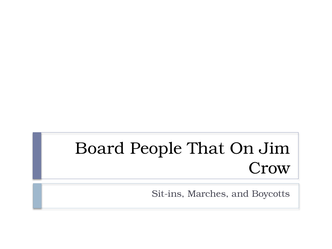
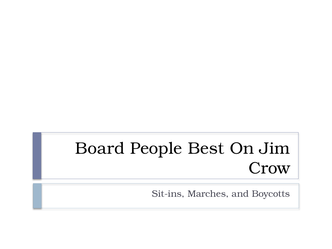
That: That -> Best
